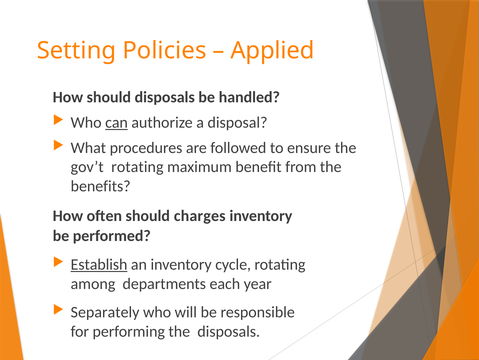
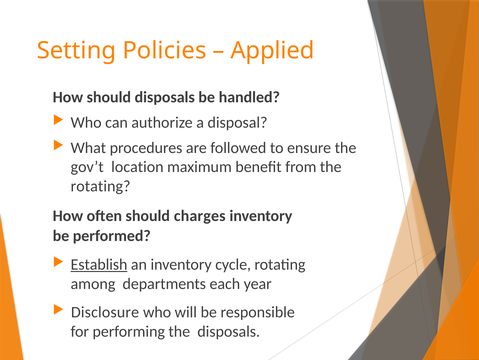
can underline: present -> none
gov’t rotating: rotating -> location
benefits at (101, 186): benefits -> rotating
Separately: Separately -> Disclosure
